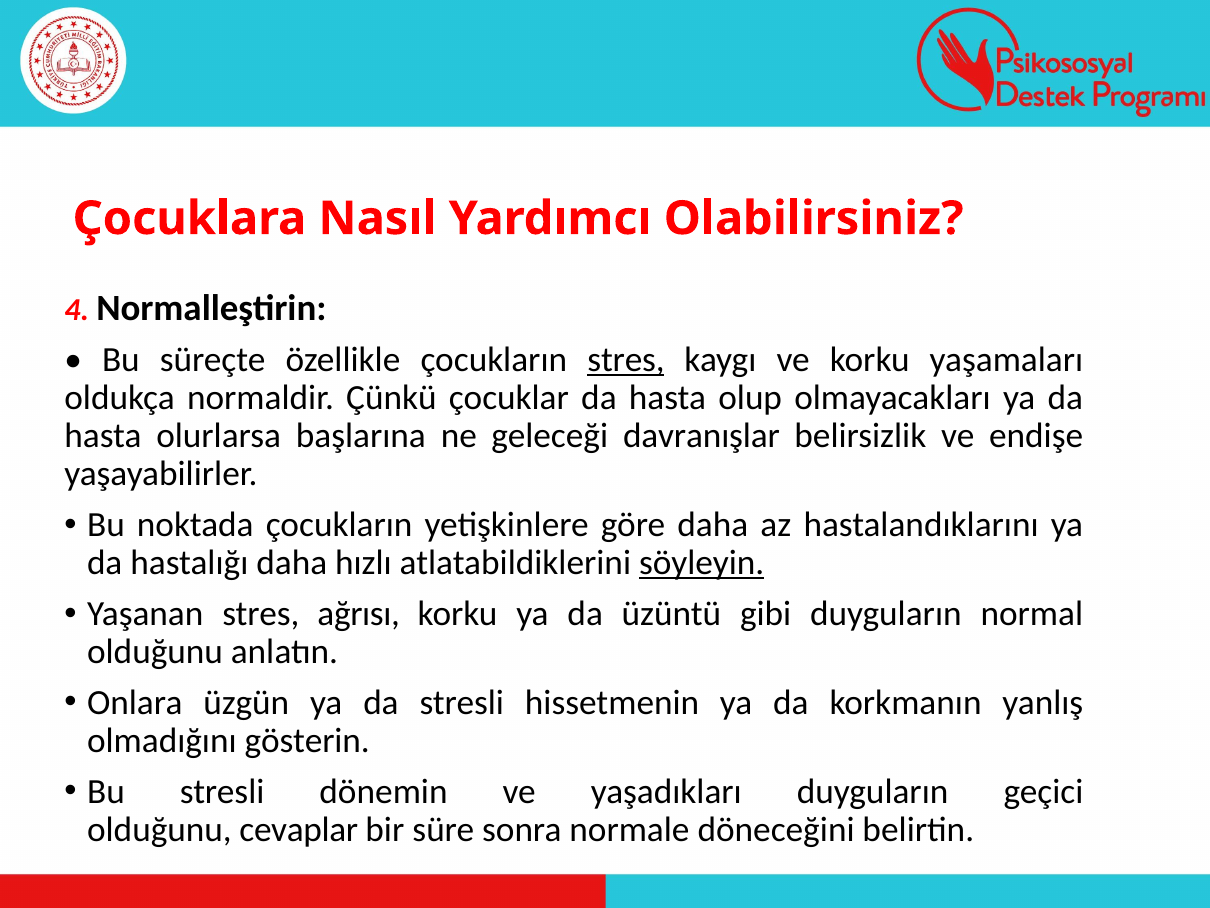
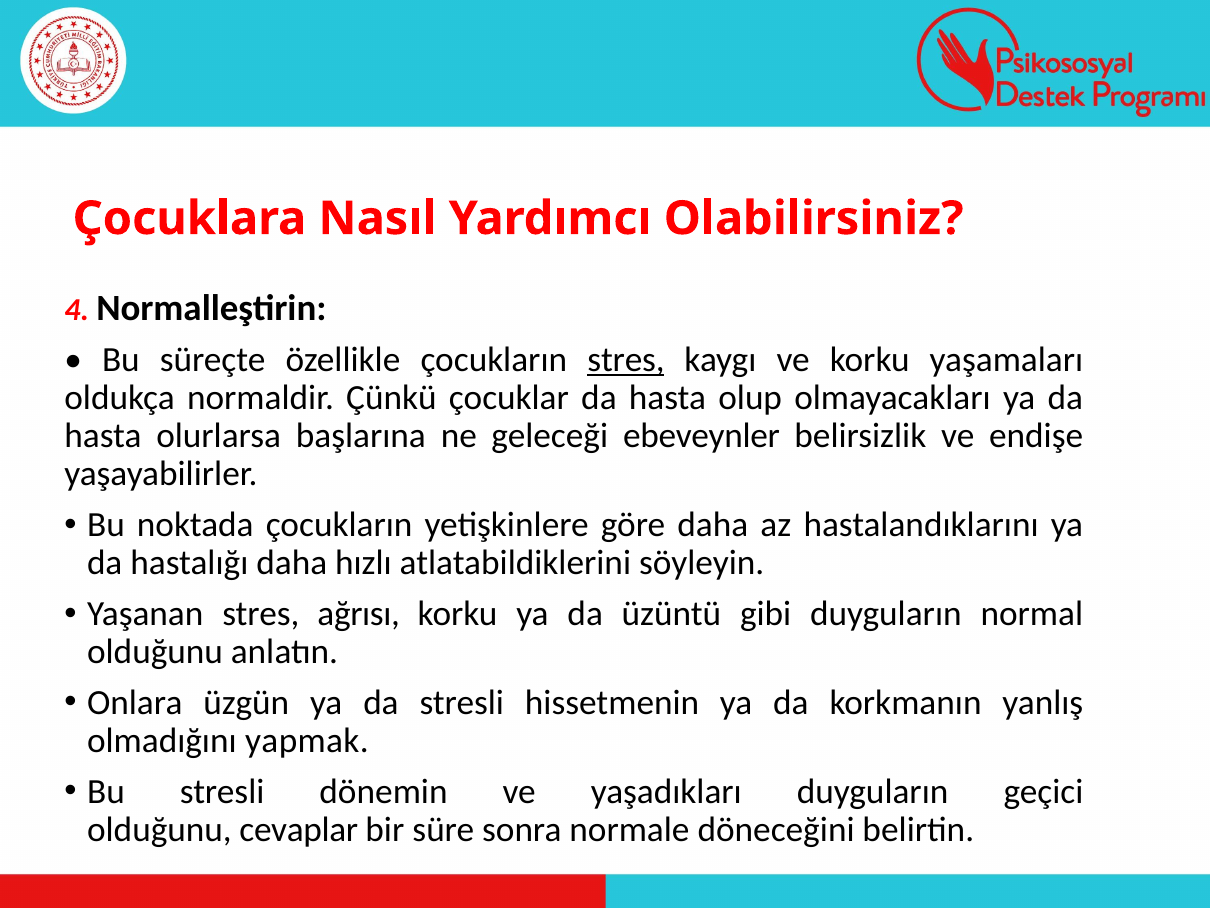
davranışlar: davranışlar -> ebeveynler
söyleyin underline: present -> none
gösterin: gösterin -> yapmak
